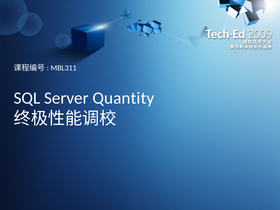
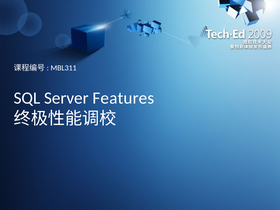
Quantity: Quantity -> Features
